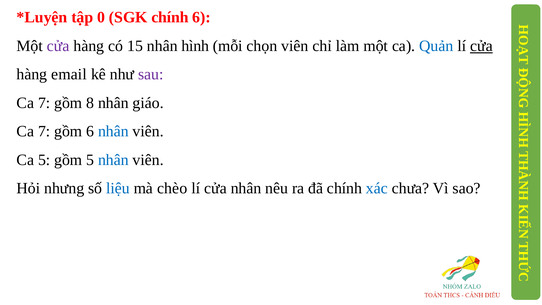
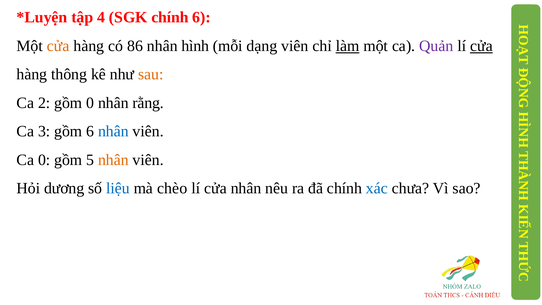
0: 0 -> 4
cửa at (58, 46) colour: purple -> orange
15: 15 -> 86
chọn: chọn -> dạng
làm underline: none -> present
Quản colour: blue -> purple
email: email -> thông
sau colour: purple -> orange
7 at (44, 103): 7 -> 2
gồm 8: 8 -> 0
giáo: giáo -> rằng
7 at (44, 131): 7 -> 3
Ca 5: 5 -> 0
nhân at (113, 160) colour: blue -> orange
nhưng: nhưng -> dương
